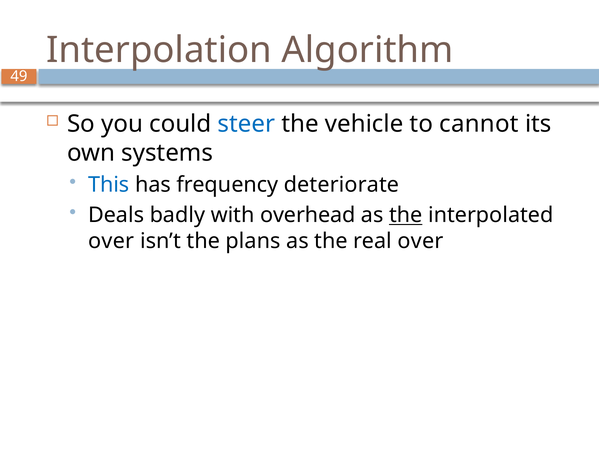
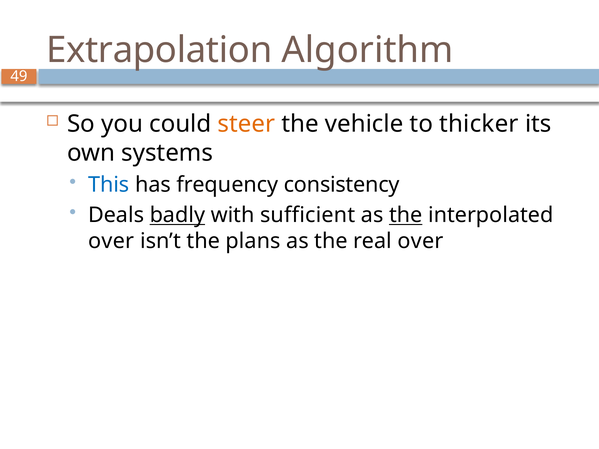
Interpolation: Interpolation -> Extrapolation
steer colour: blue -> orange
cannot: cannot -> thicker
deteriorate: deteriorate -> consistency
badly underline: none -> present
overhead: overhead -> sufficient
